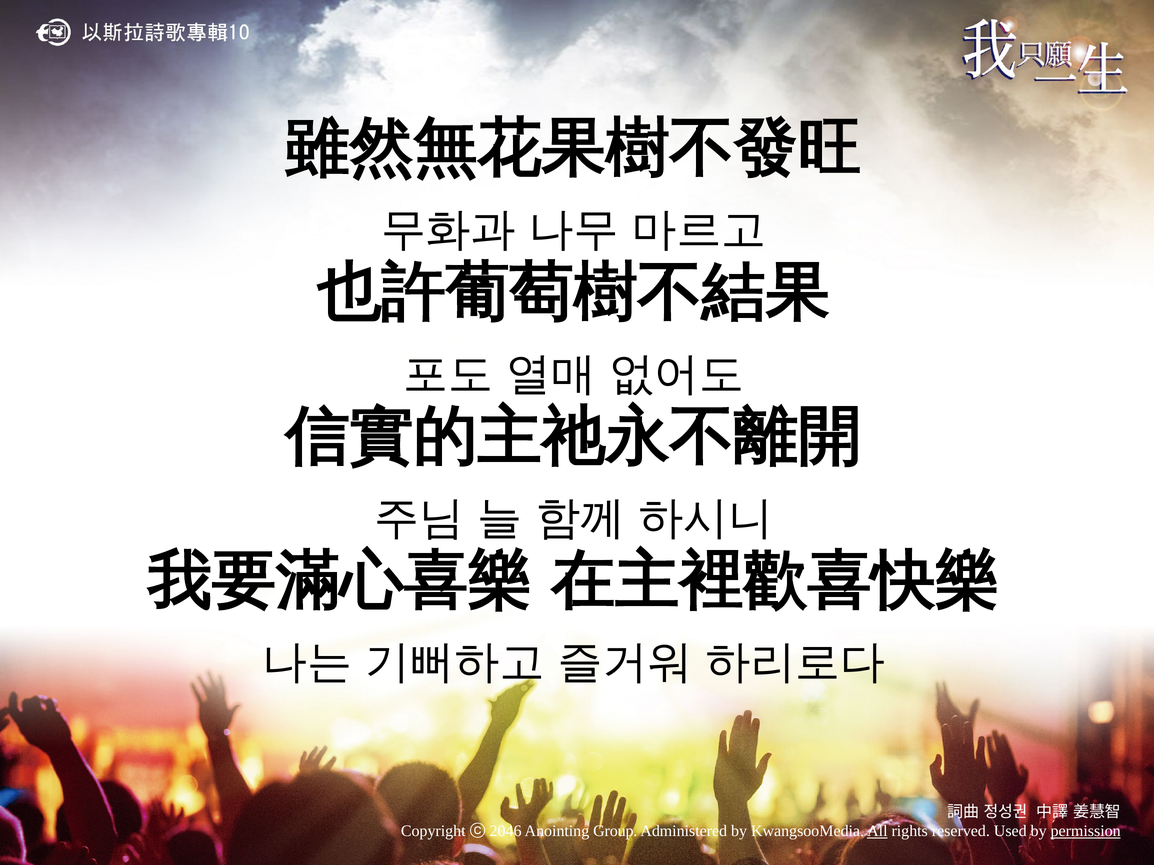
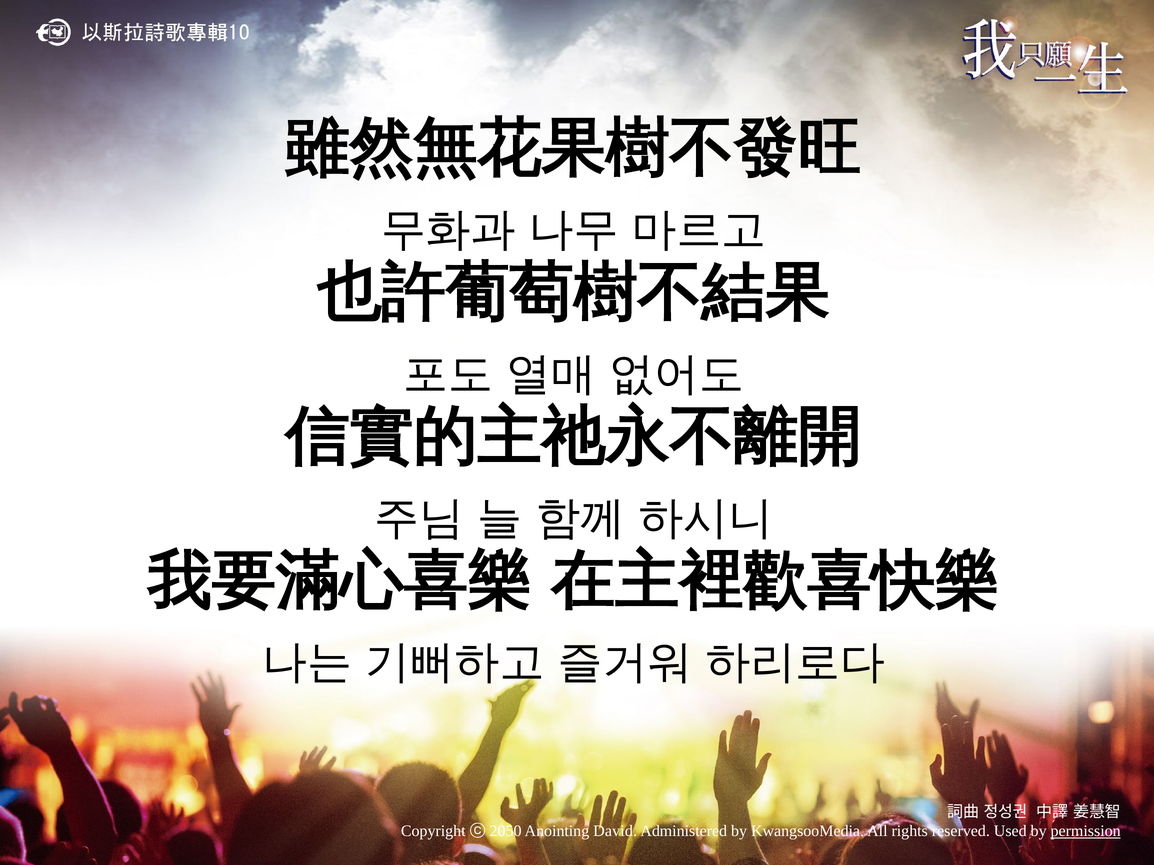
2046: 2046 -> 2050
Group: Group -> David
All underline: present -> none
